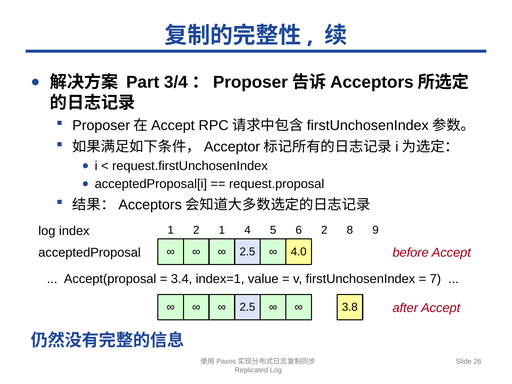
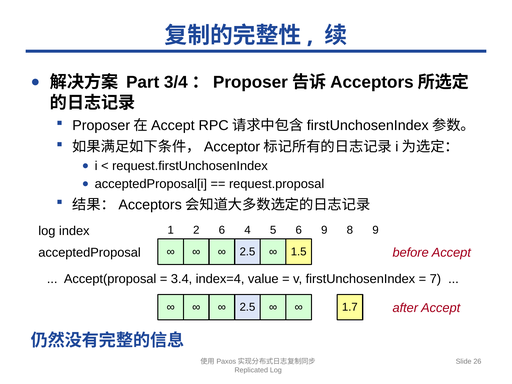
2 1: 1 -> 6
6 2: 2 -> 9
4.0: 4.0 -> 1.5
index=1: index=1 -> index=4
3.8: 3.8 -> 1.7
